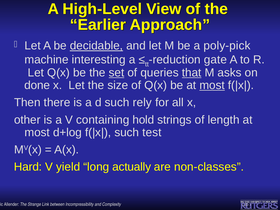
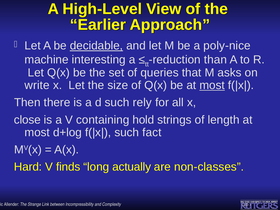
poly-pick: poly-pick -> poly-nice
gate: gate -> than
set underline: present -> none
that underline: present -> none
done: done -> write
other: other -> close
test: test -> fact
yield: yield -> finds
